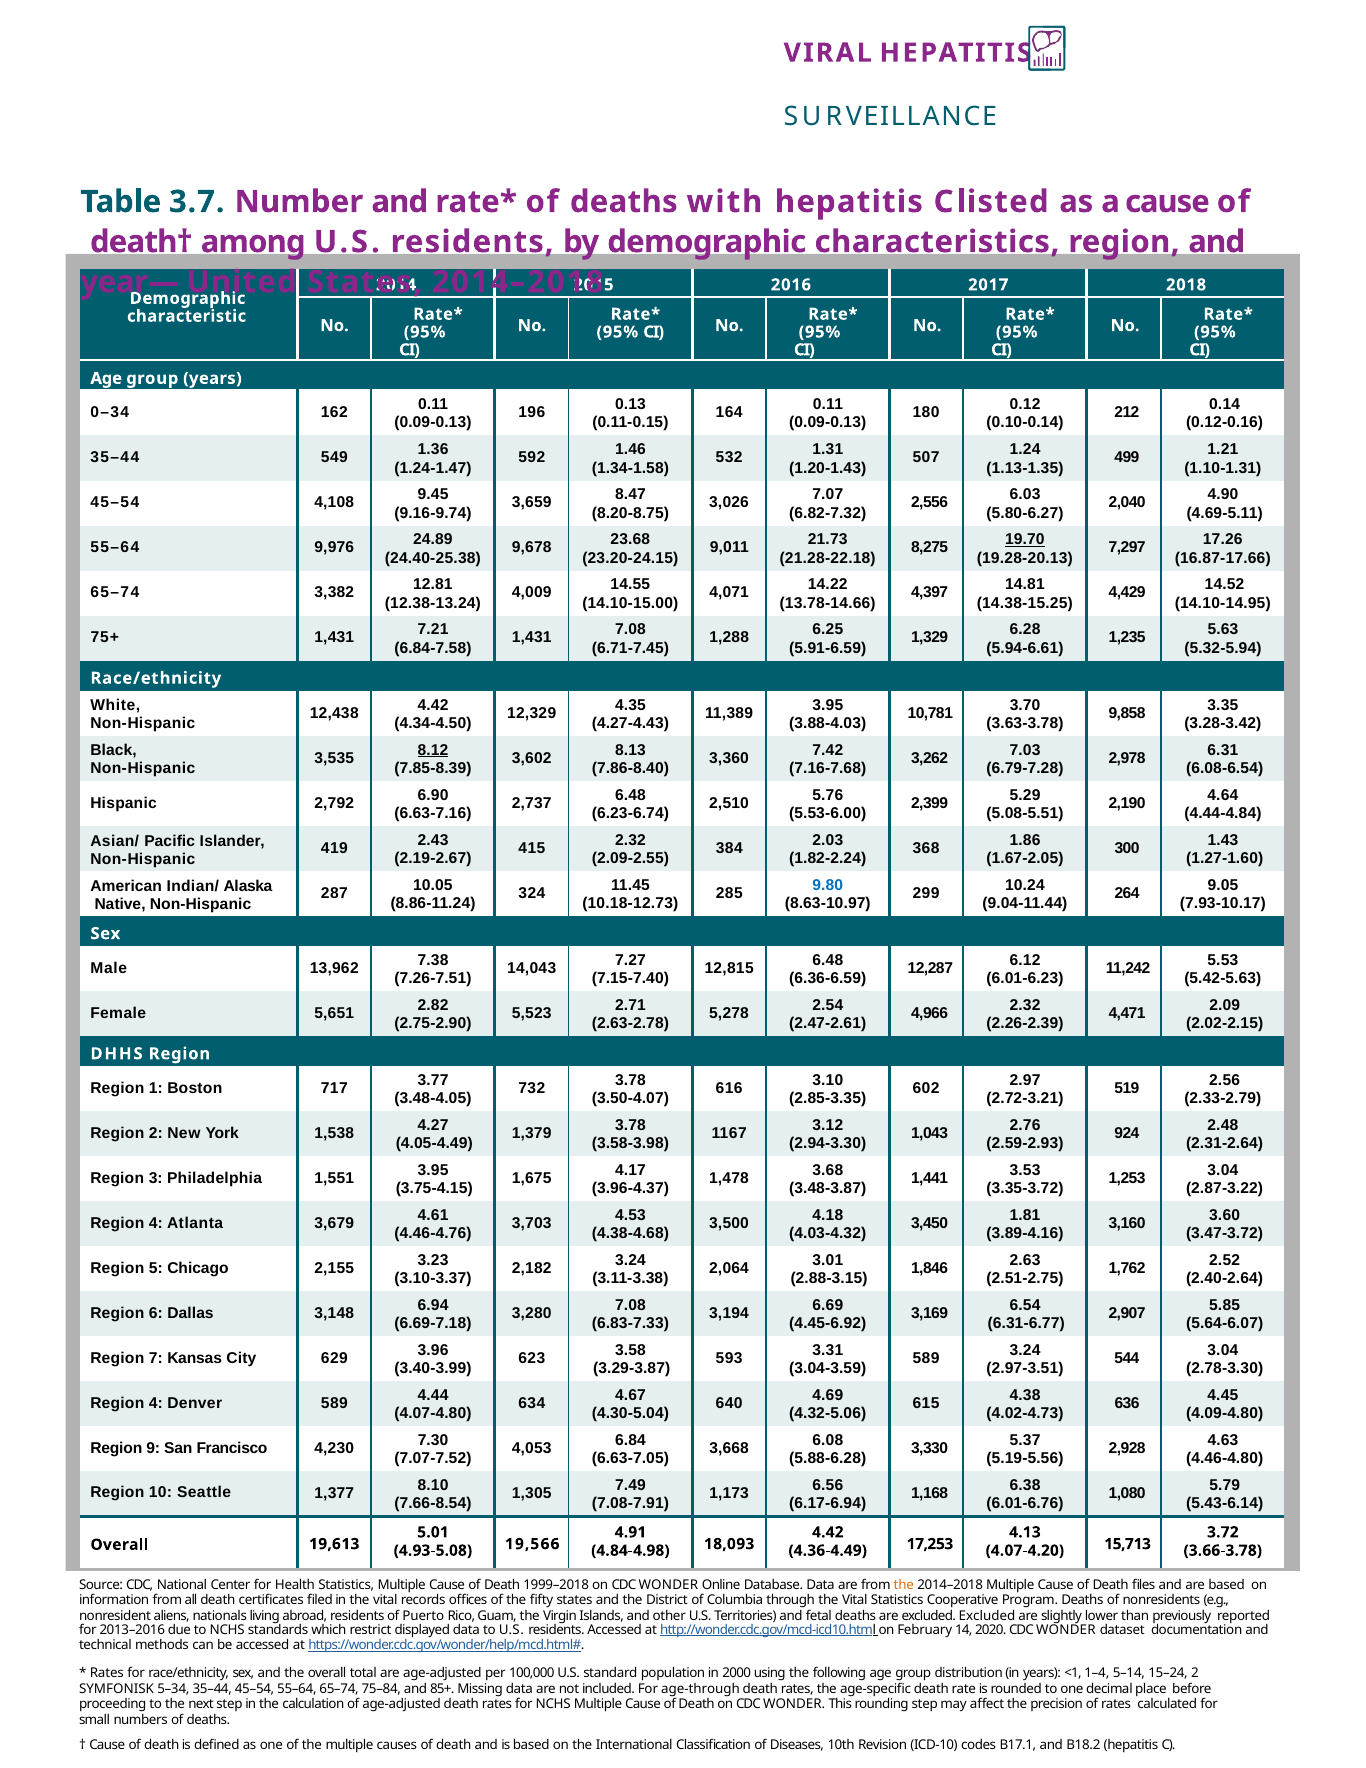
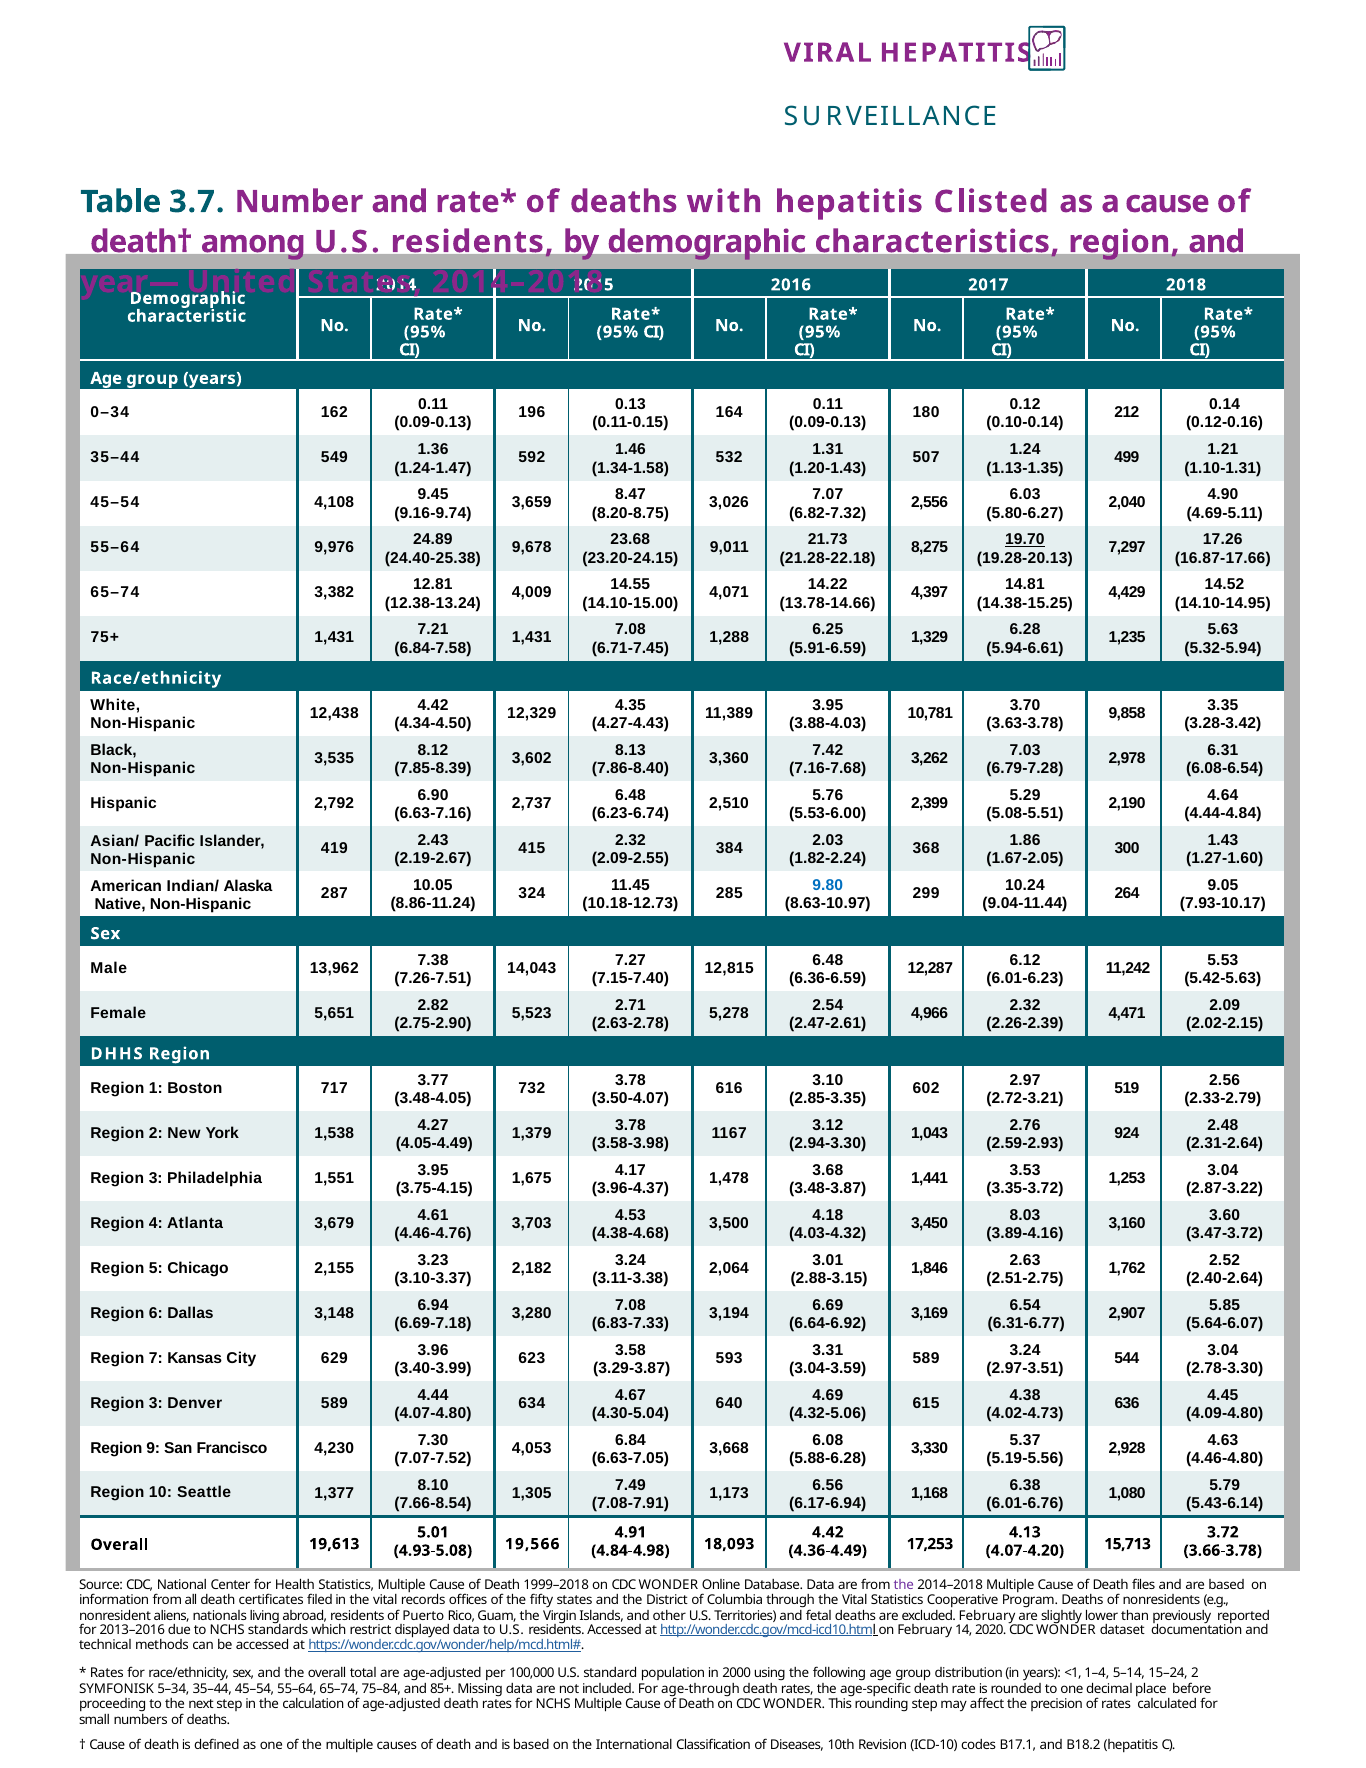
8.12 underline: present -> none
1.81: 1.81 -> 8.03
4.45-6.92: 4.45-6.92 -> 6.64-6.92
4 at (156, 1403): 4 -> 3
the at (904, 1585) colour: orange -> purple
excluded Excluded: Excluded -> February
